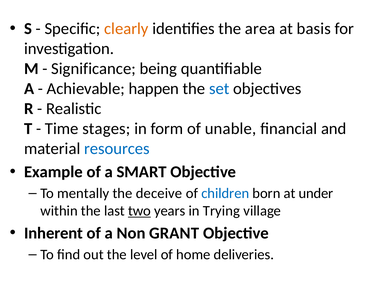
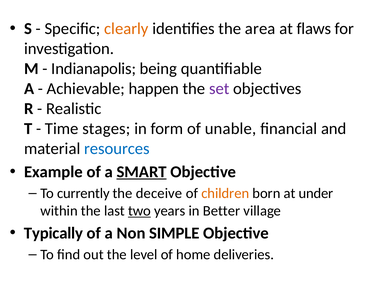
basis: basis -> flaws
Significance: Significance -> Indianapolis
set colour: blue -> purple
SMART underline: none -> present
mentally: mentally -> currently
children colour: blue -> orange
Trying: Trying -> Better
Inherent: Inherent -> Typically
GRANT: GRANT -> SIMPLE
